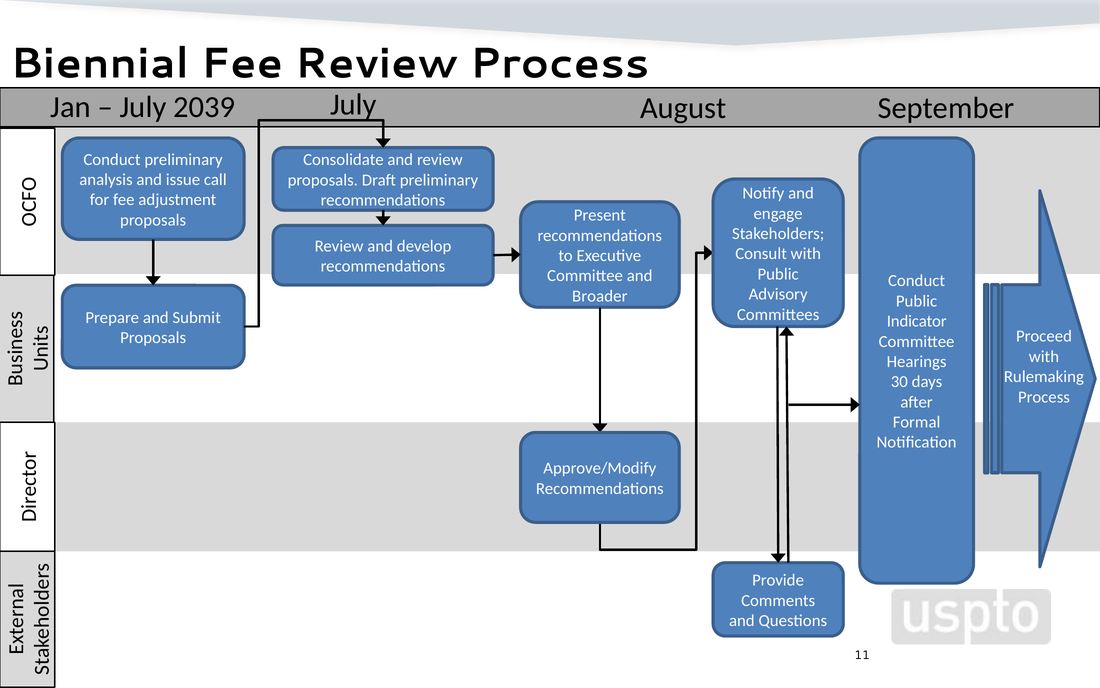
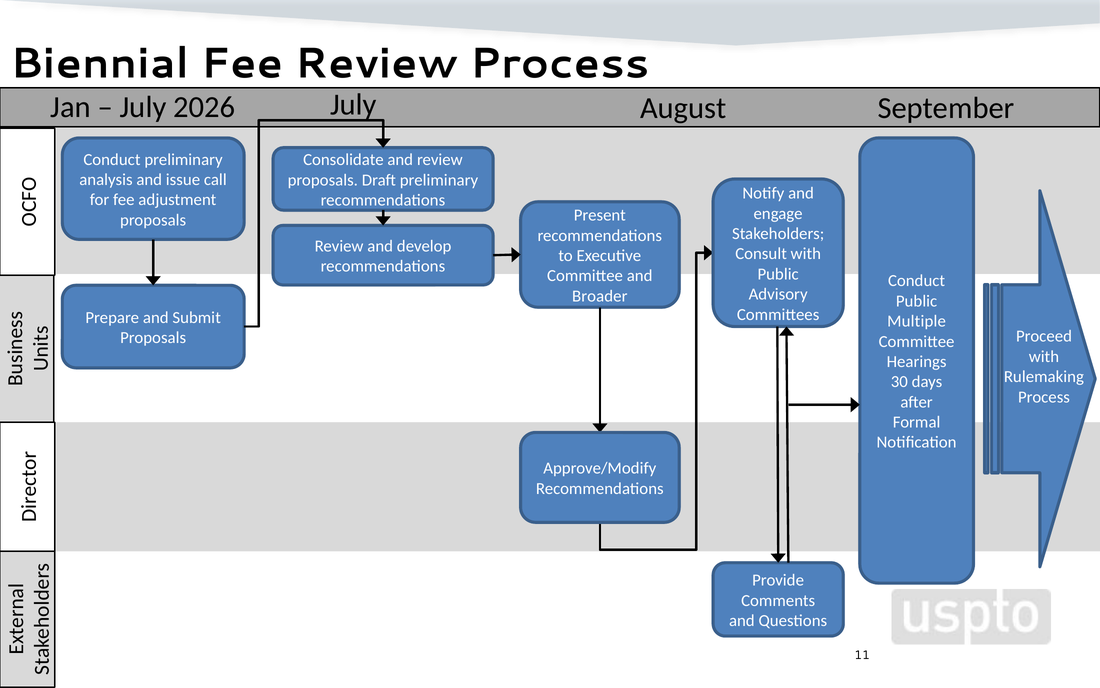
2039: 2039 -> 2026
Indicator: Indicator -> Multiple
